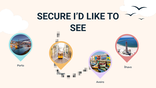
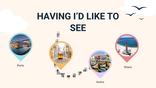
SECURE: SECURE -> HAVING
